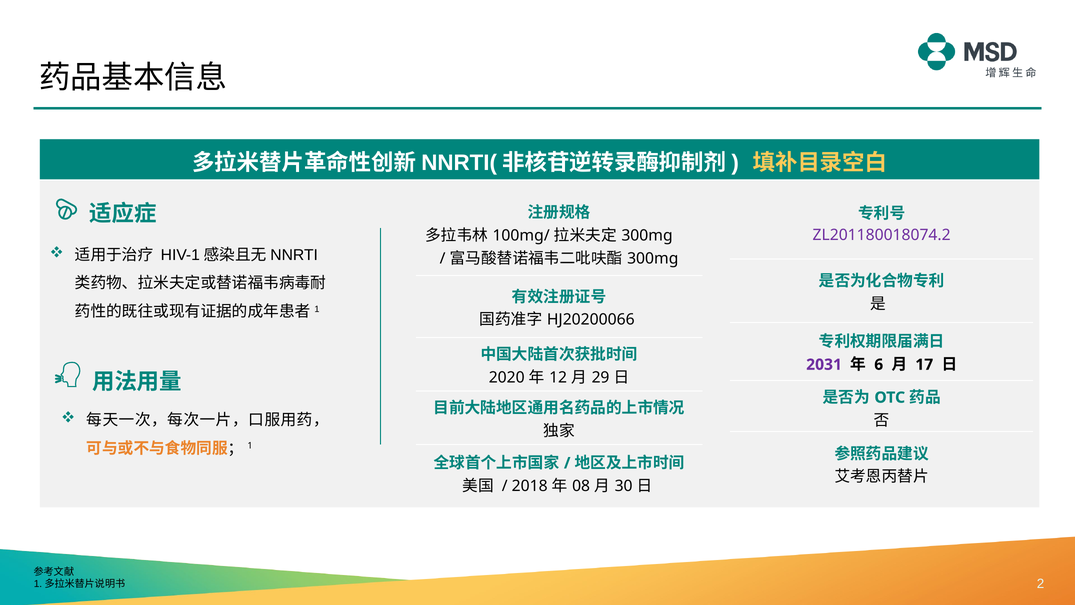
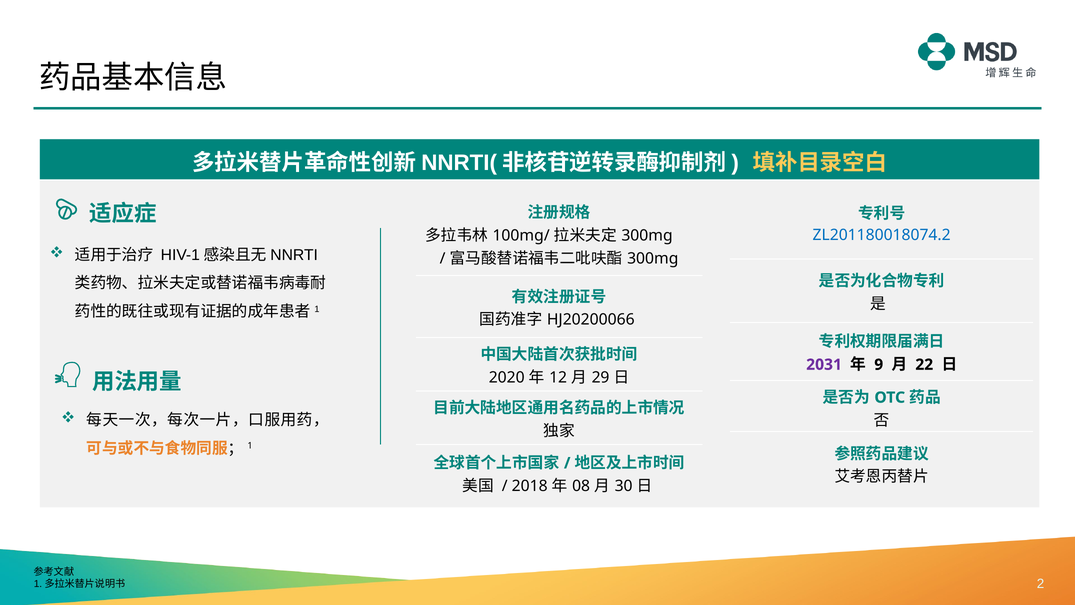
ZL201180018074.2 colour: purple -> blue
6: 6 -> 9
17: 17 -> 22
